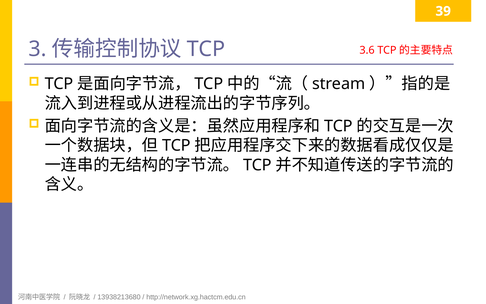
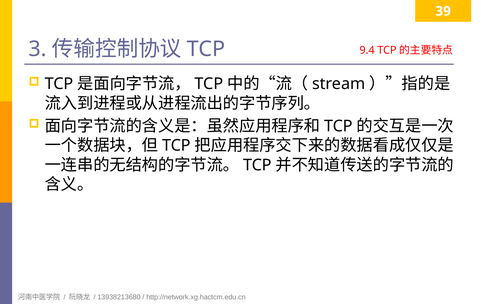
3.6: 3.6 -> 9.4
